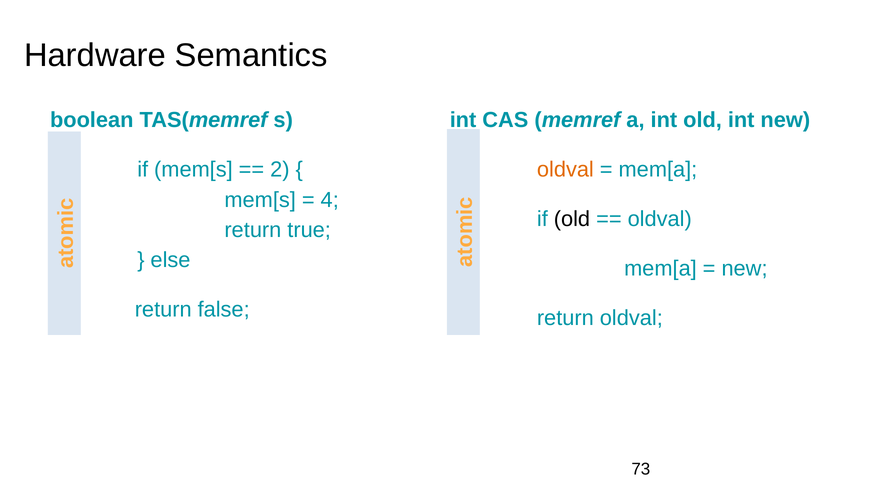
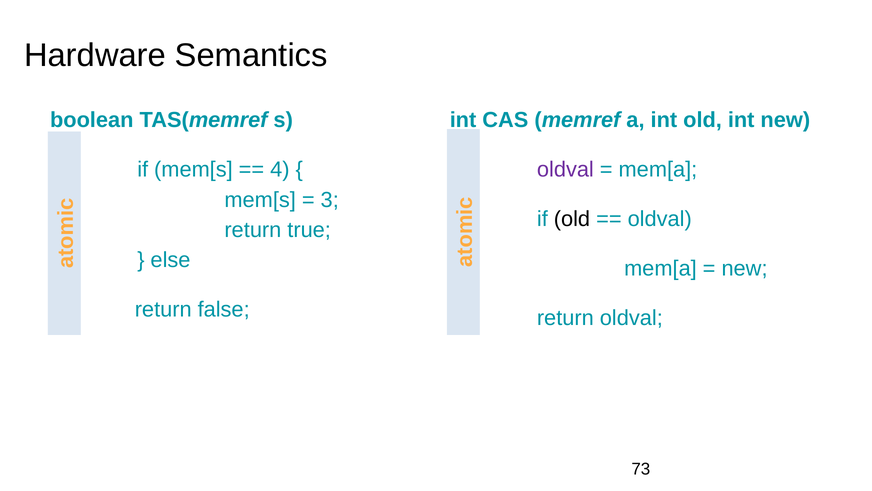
2: 2 -> 4
oldval at (565, 170) colour: orange -> purple
4: 4 -> 3
